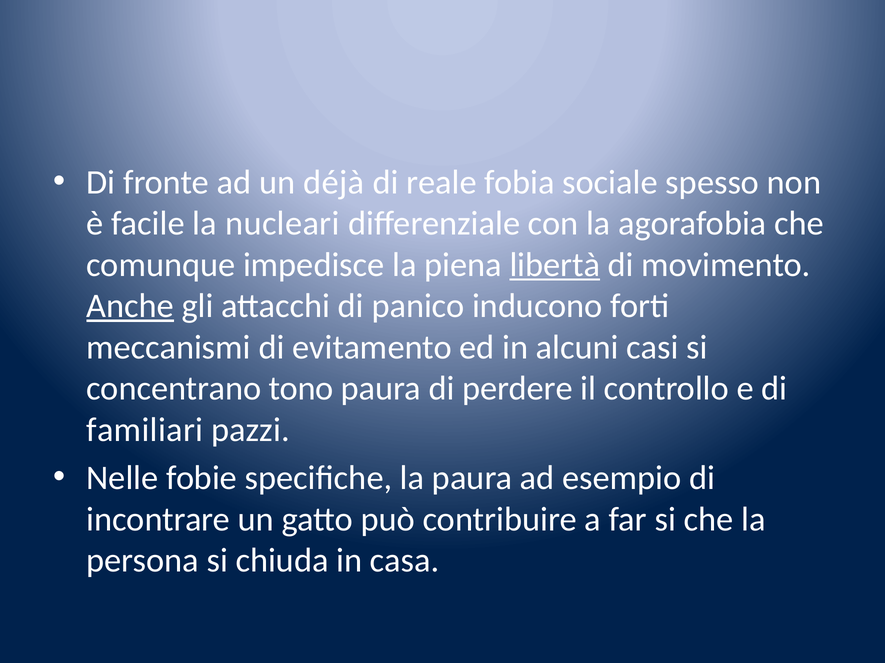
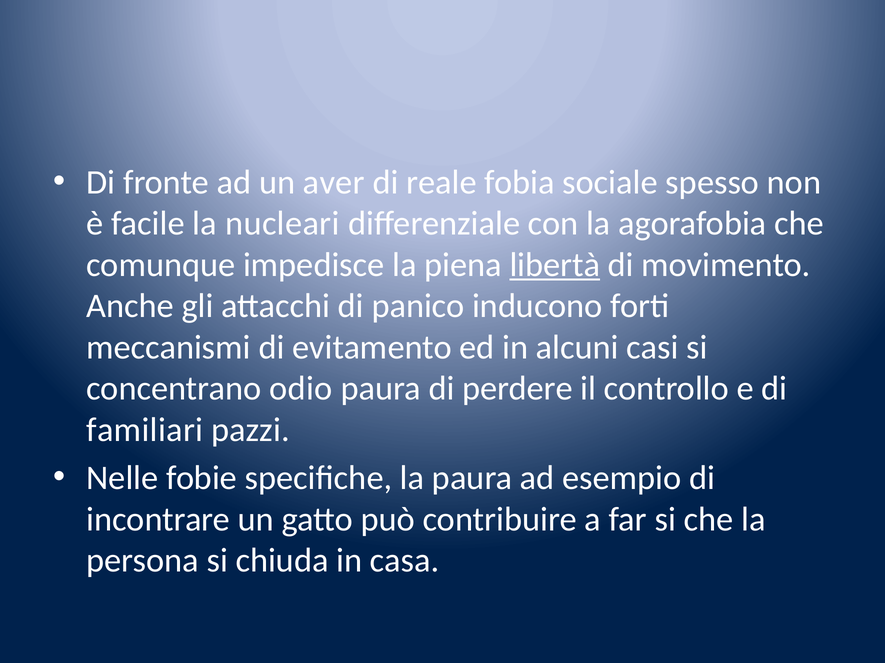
déjà: déjà -> aver
Anche underline: present -> none
tono: tono -> odio
